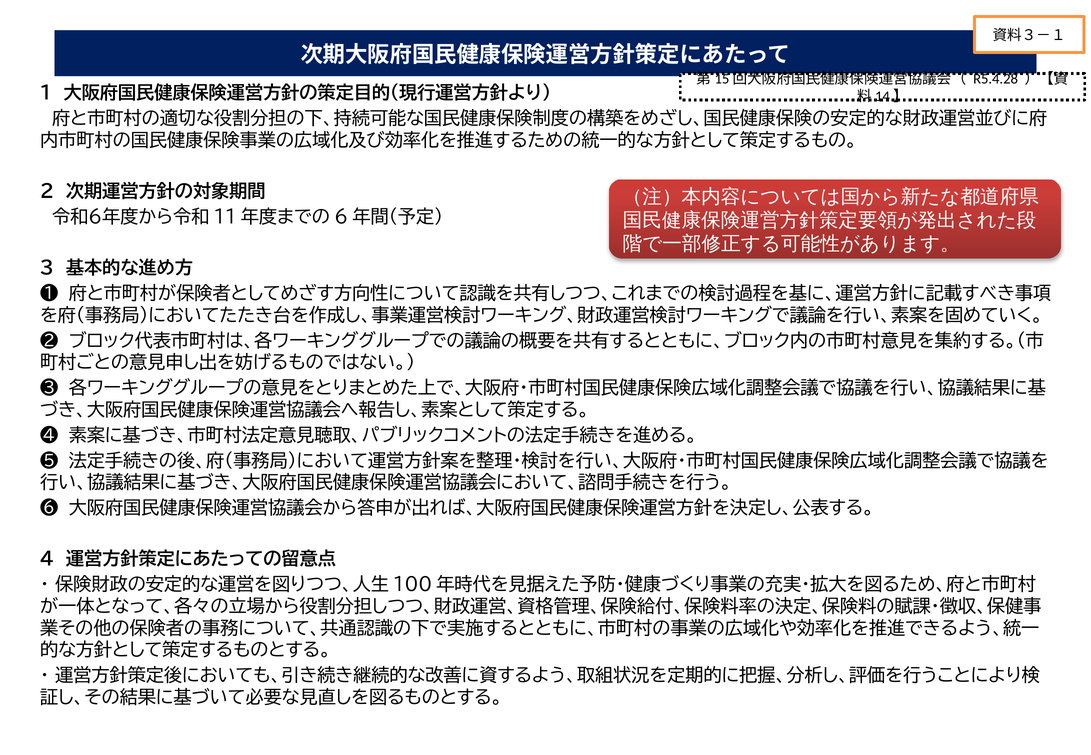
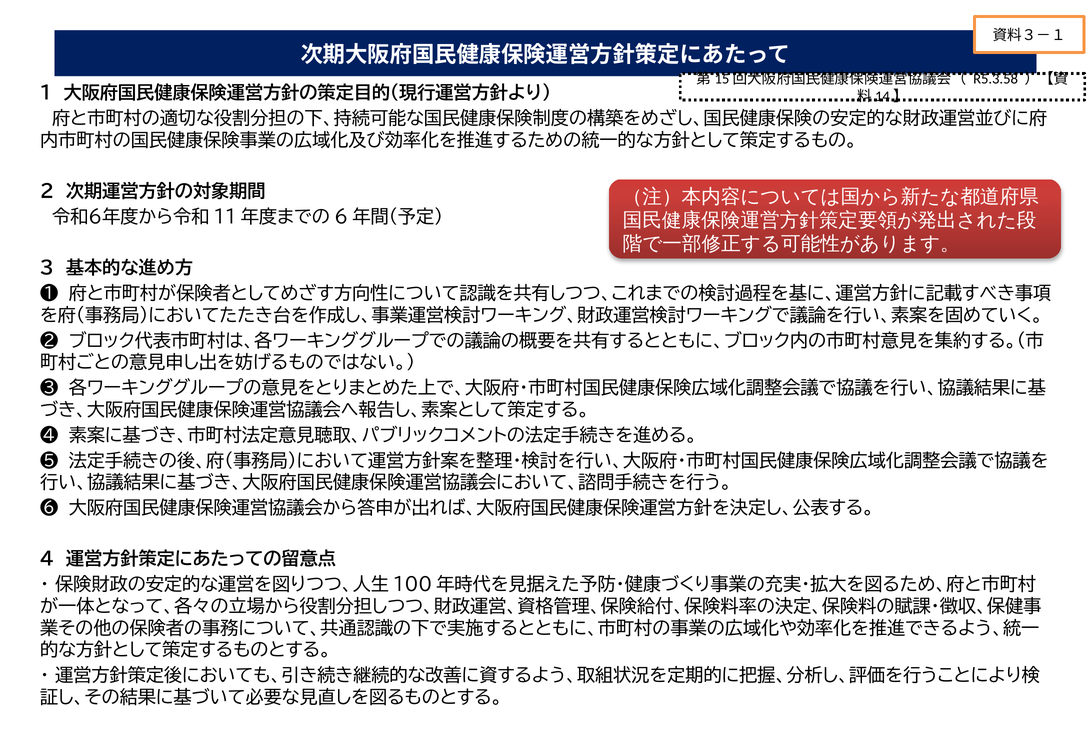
R5.4.28: R5.4.28 -> R5.3.58
